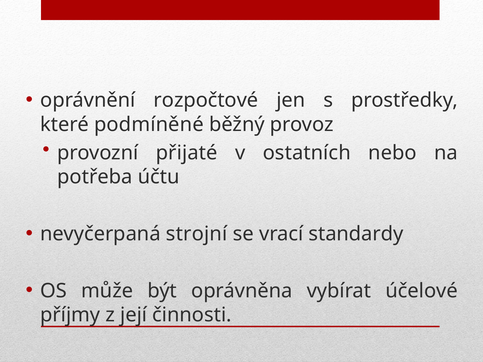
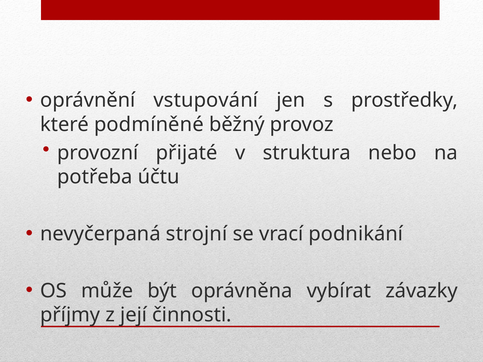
rozpočtové: rozpočtové -> vstupování
ostatních: ostatních -> struktura
standardy: standardy -> podnikání
účelové: účelové -> závazky
